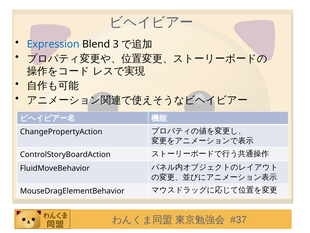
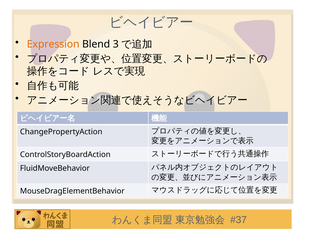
Expression colour: blue -> orange
